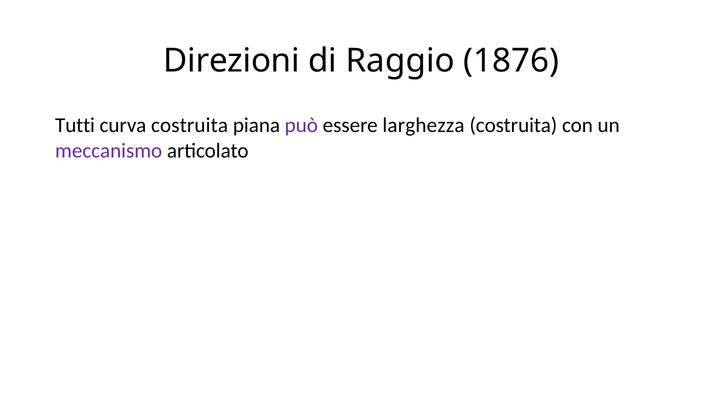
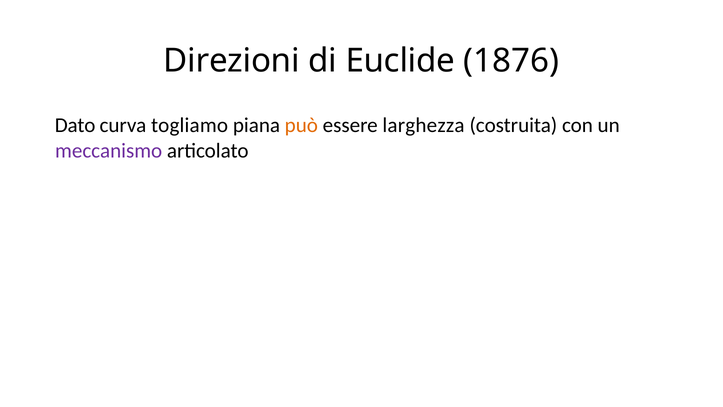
Raggio: Raggio -> Euclide
Tutti: Tutti -> Dato
curva costruita: costruita -> togliamo
può colour: purple -> orange
